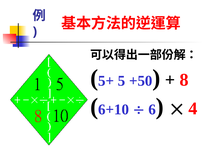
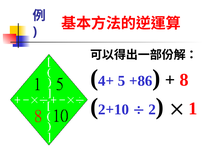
5+: 5+ -> 4+
+50: +50 -> +86
6+10: 6+10 -> 2+10
6: 6 -> 2
4: 4 -> 1
